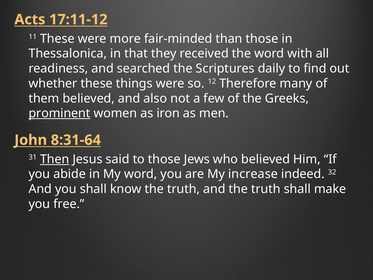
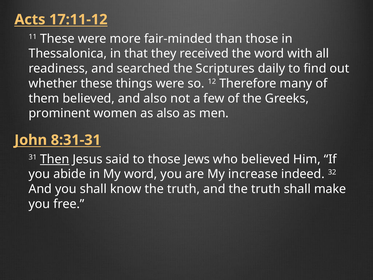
prominent underline: present -> none
as iron: iron -> also
8:31-64: 8:31-64 -> 8:31-31
